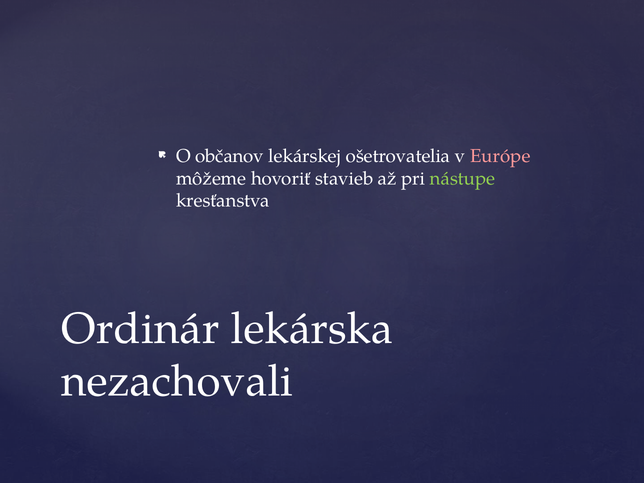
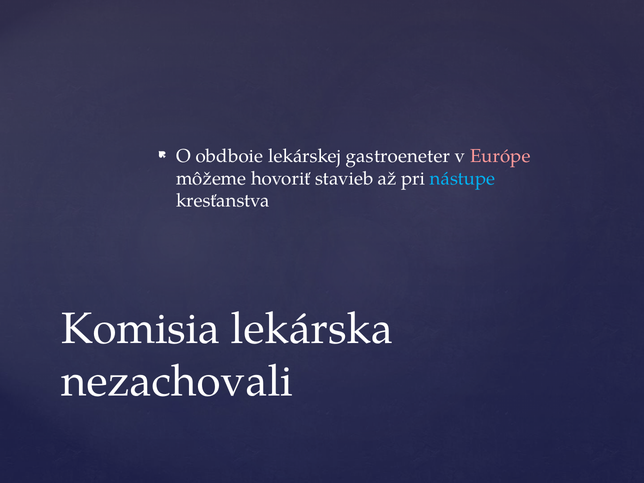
občanov: občanov -> obdboie
ošetrovatelia: ošetrovatelia -> gastroeneter
nástupe colour: light green -> light blue
Ordinár: Ordinár -> Komisia
